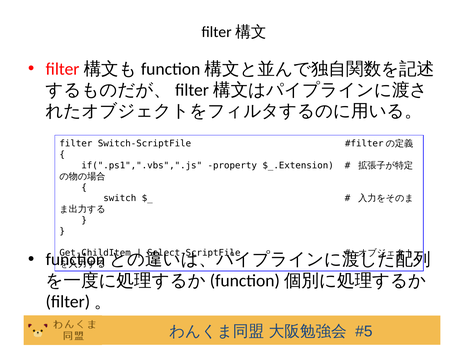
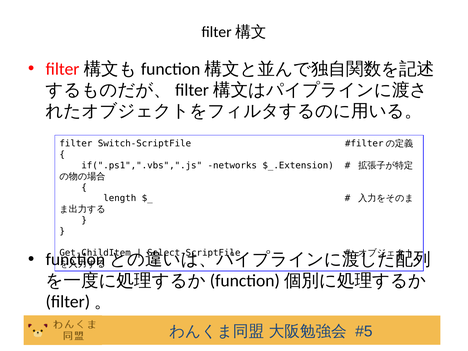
property: property -> networks
switch: switch -> length
